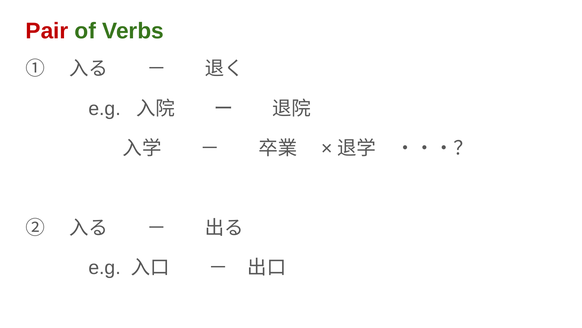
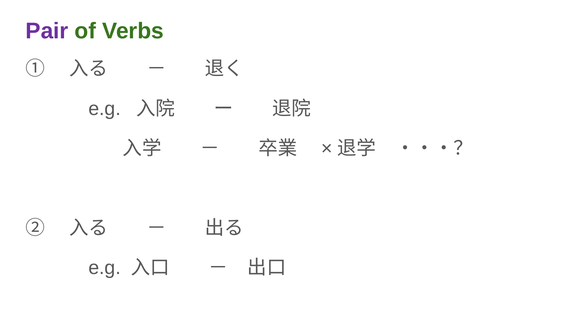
Pair colour: red -> purple
